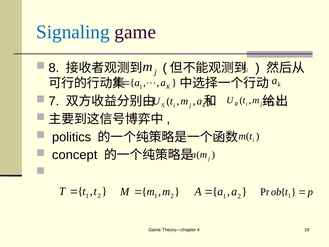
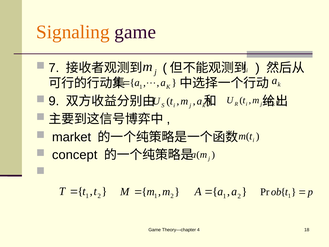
Signaling colour: blue -> orange
8: 8 -> 7
7: 7 -> 9
politics: politics -> market
